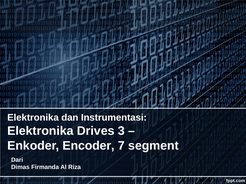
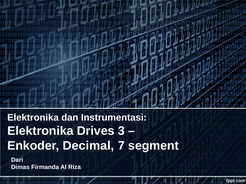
Encoder: Encoder -> Decimal
